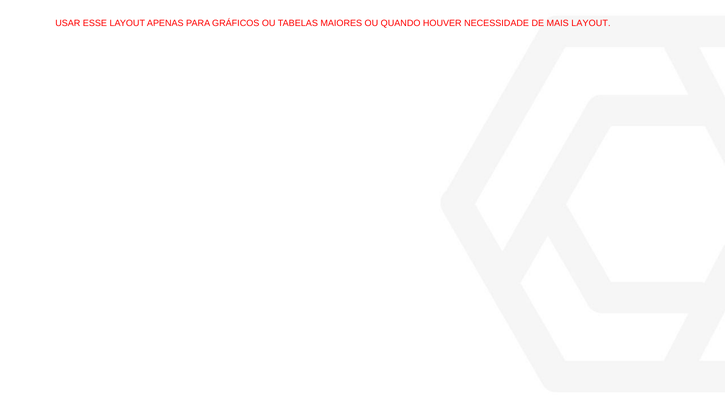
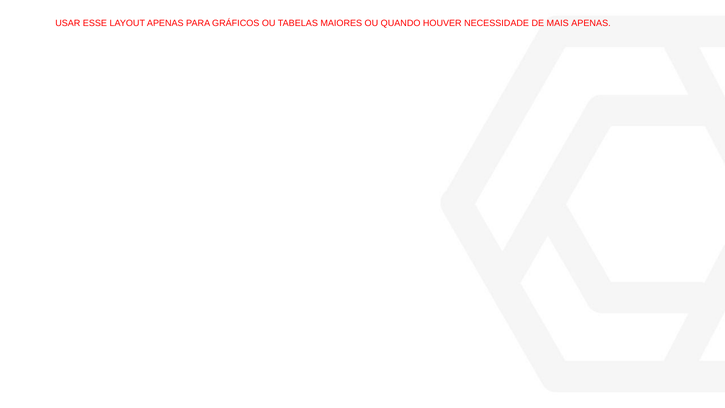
MAIS LAYOUT: LAYOUT -> APENAS
